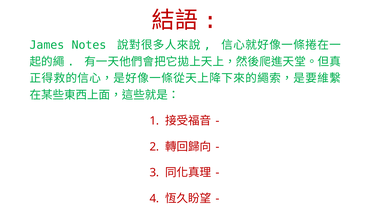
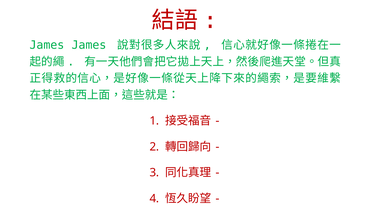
James Notes: Notes -> James
